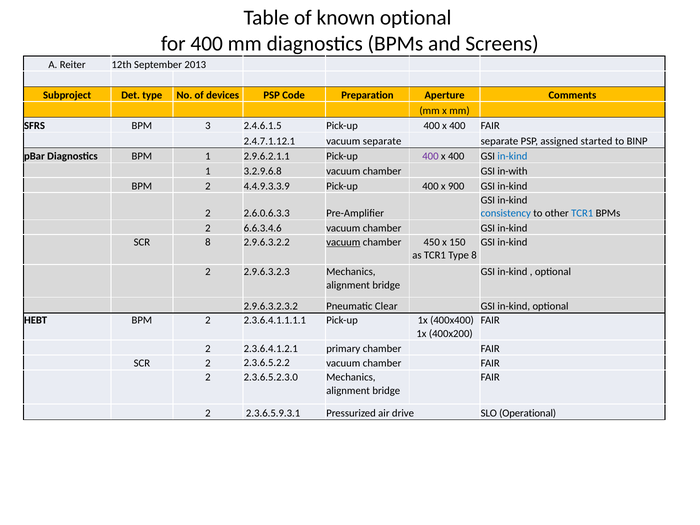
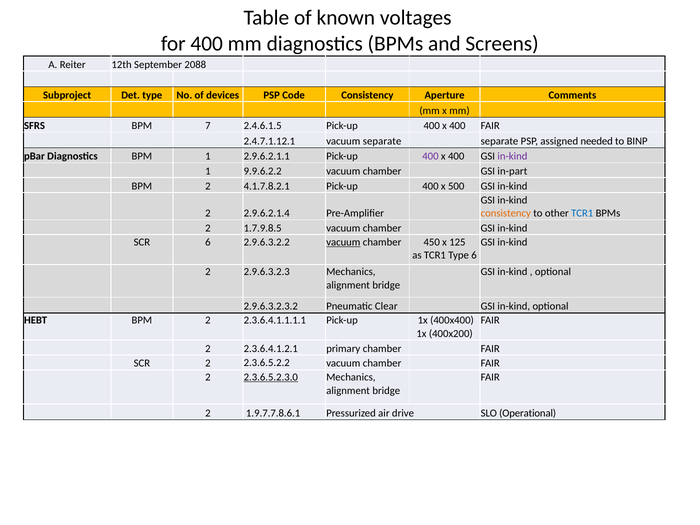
known optional: optional -> voltages
2013: 2013 -> 2088
Code Preparation: Preparation -> Consistency
3: 3 -> 7
started: started -> needed
in-kind at (512, 156) colour: blue -> purple
3.2.9.6.8: 3.2.9.6.8 -> 9.9.6.2.2
in-with: in-with -> in-part
4.4.9.3.3.9: 4.4.9.3.3.9 -> 4.1.7.8.2.1
900: 900 -> 500
2.6.0.6.3.3: 2.6.0.6.3.3 -> 2.9.6.2.1.4
consistency at (506, 213) colour: blue -> orange
6.6.3.4.6: 6.6.3.4.6 -> 1.7.9.8.5
SCR 8: 8 -> 6
150: 150 -> 125
Type 8: 8 -> 6
2.3.6.5.2.3.0 underline: none -> present
2.3.6.5.9.3.1: 2.3.6.5.9.3.1 -> 1.9.7.7.8.6.1
